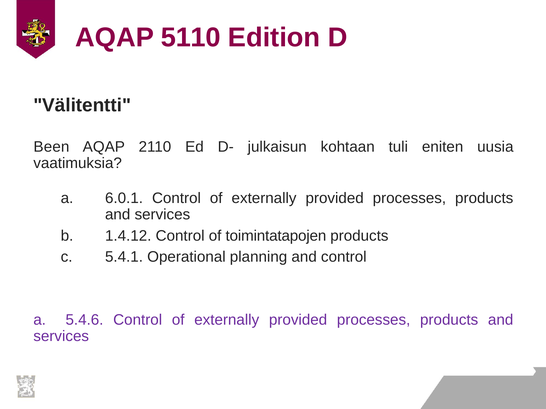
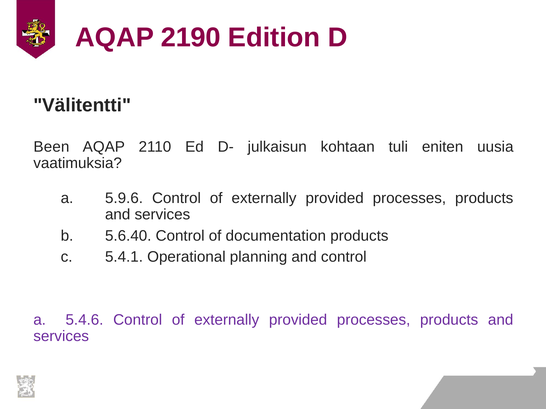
5110: 5110 -> 2190
6.0.1: 6.0.1 -> 5.9.6
1.4.12: 1.4.12 -> 5.6.40
toimintatapojen: toimintatapojen -> documentation
